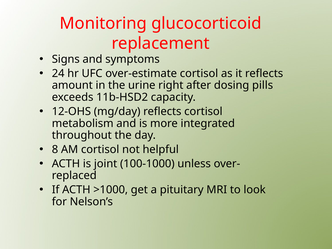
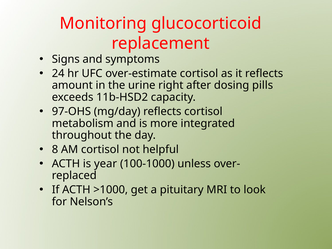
12-OHS: 12-OHS -> 97-OHS
joint: joint -> year
